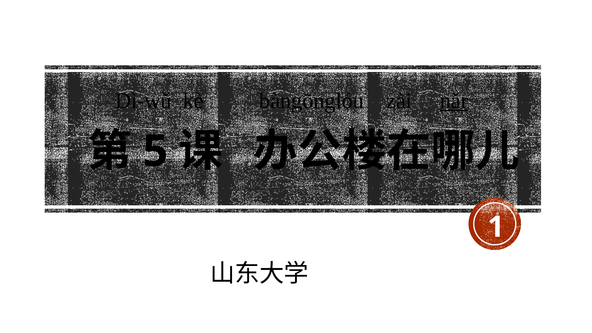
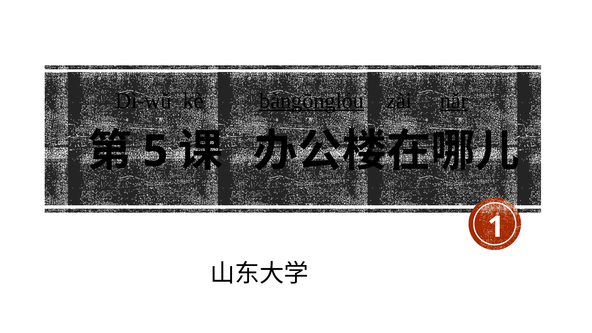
bàngōnglóu underline: none -> present
